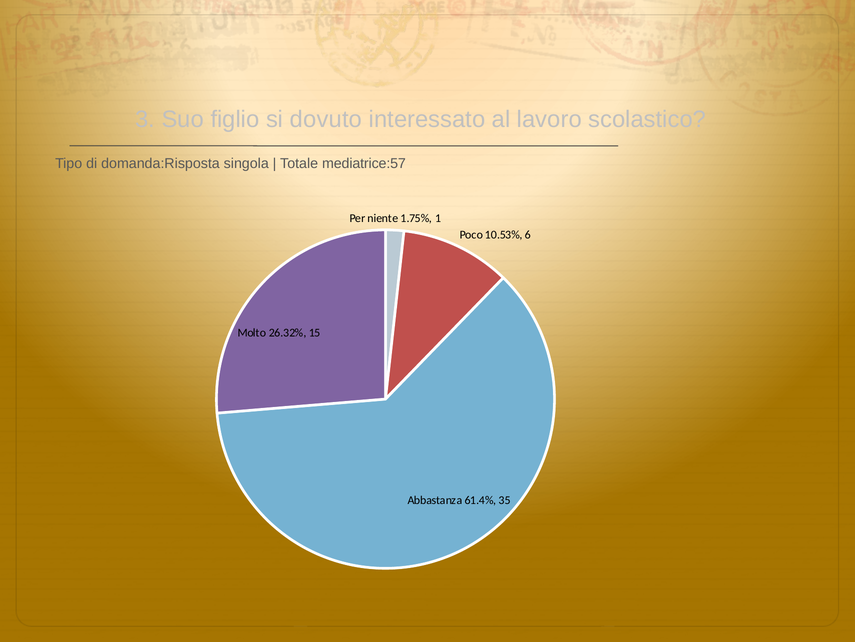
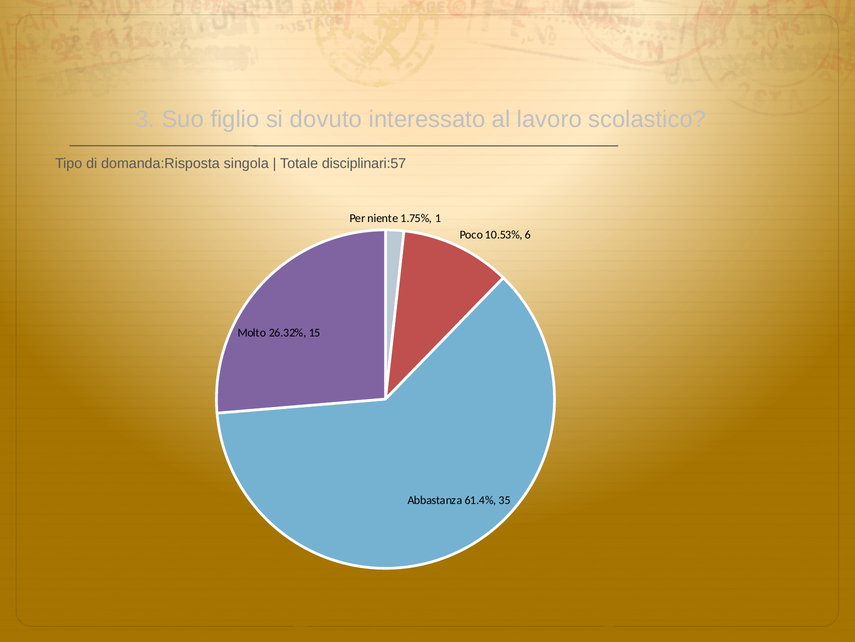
mediatrice:57: mediatrice:57 -> disciplinari:57
